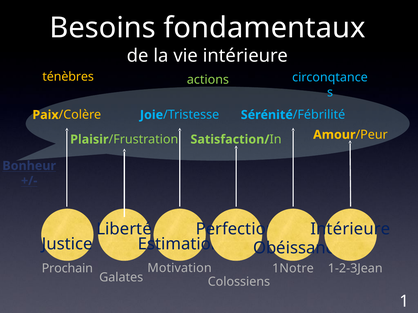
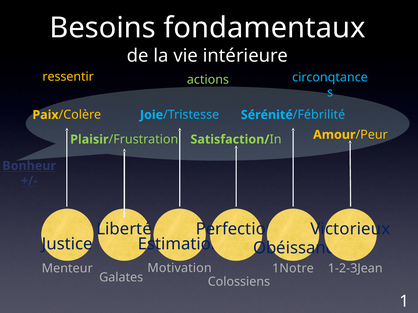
ténèbres: ténèbres -> ressentir
Intérieure at (350, 229): Intérieure -> Victorieux
Prochain: Prochain -> Menteur
